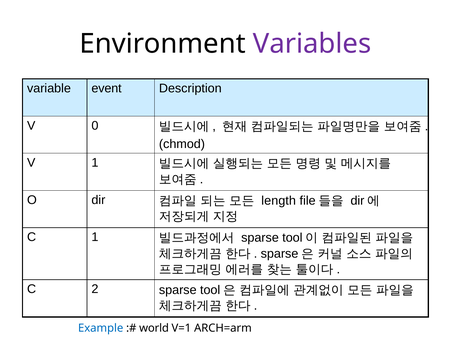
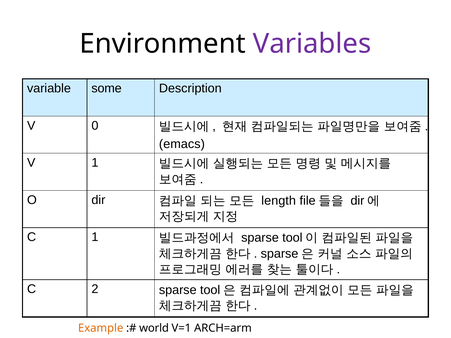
event: event -> some
chmod: chmod -> emacs
Example colour: blue -> orange
